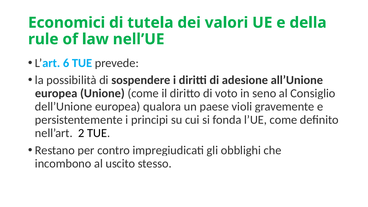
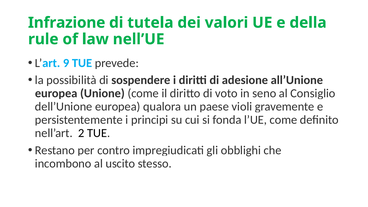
Economici: Economici -> Infrazione
6: 6 -> 9
